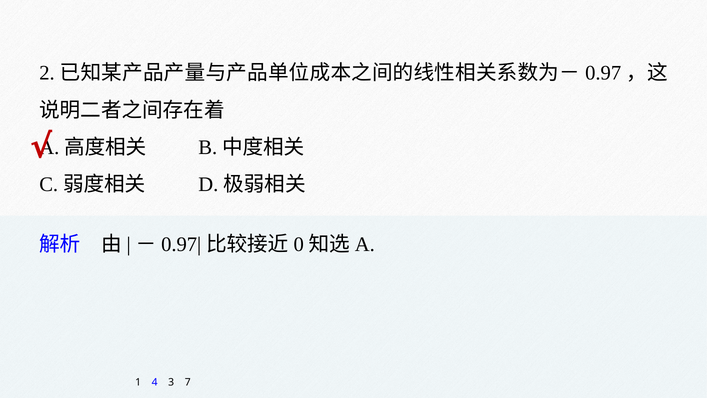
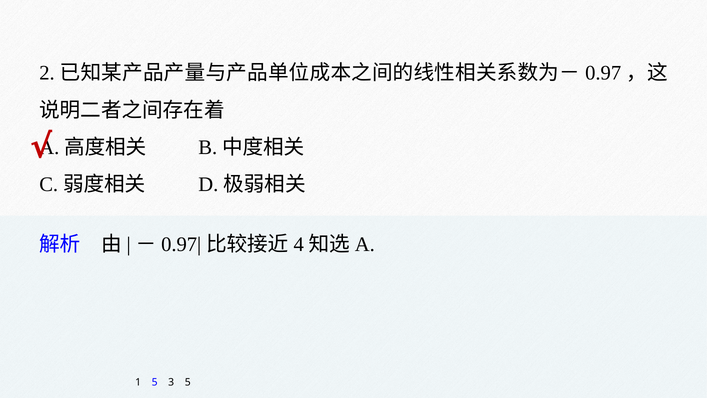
0: 0 -> 4
1 4: 4 -> 5
3 7: 7 -> 5
